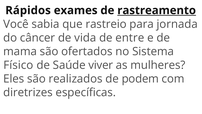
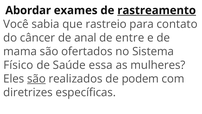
Rápidos: Rápidos -> Abordar
jornada: jornada -> contato
vida: vida -> anal
viver: viver -> essa
são at (36, 79) underline: none -> present
